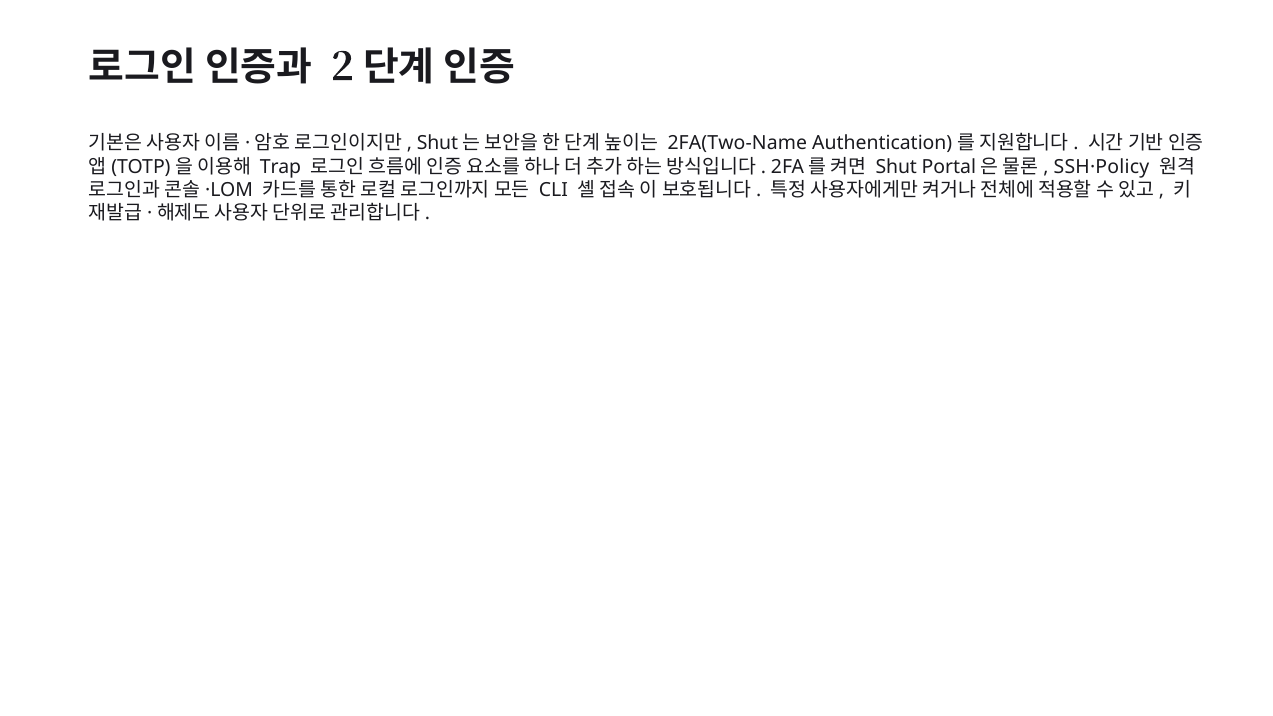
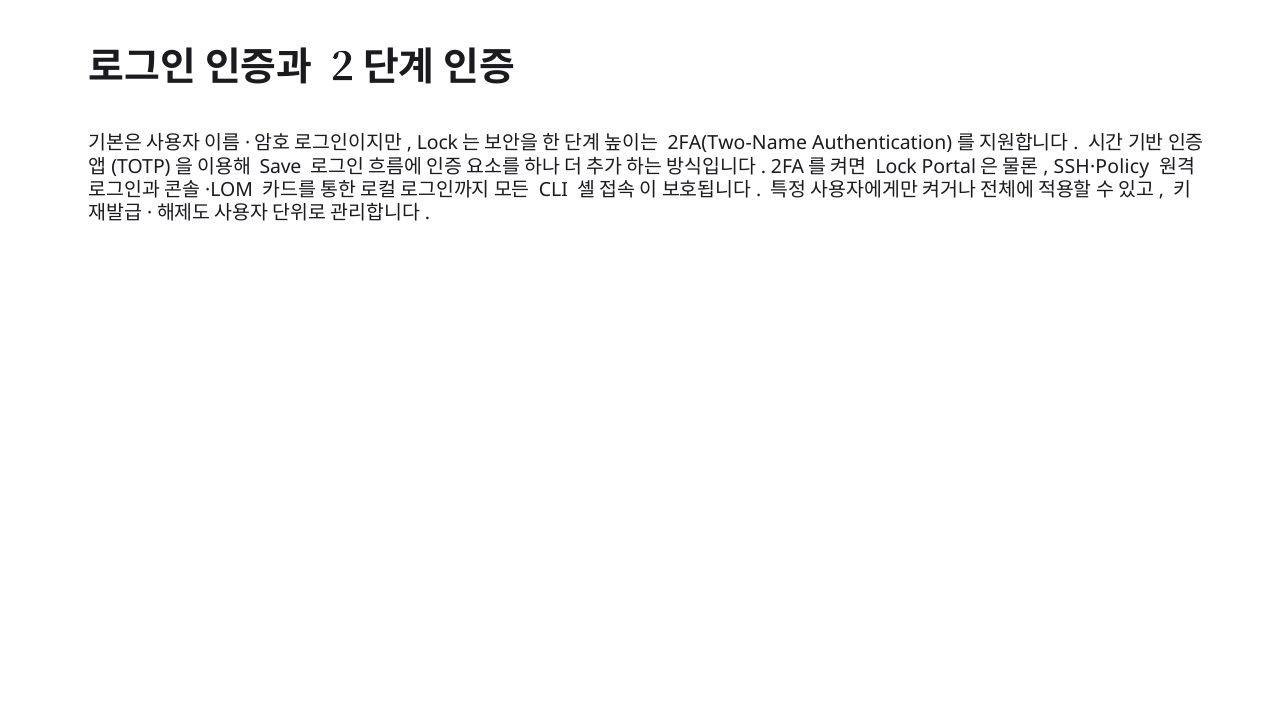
Shut at (437, 143): Shut -> Lock
Trap: Trap -> Save
Shut at (896, 167): Shut -> Lock
